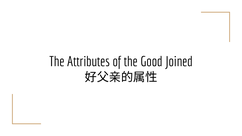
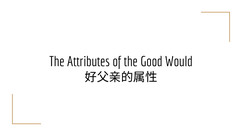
Joined: Joined -> Would
